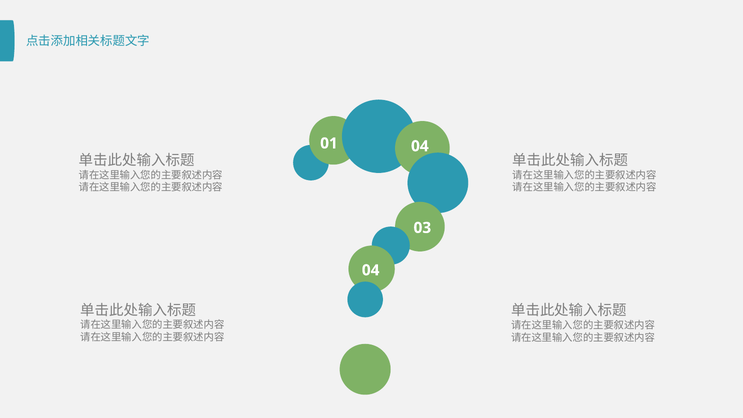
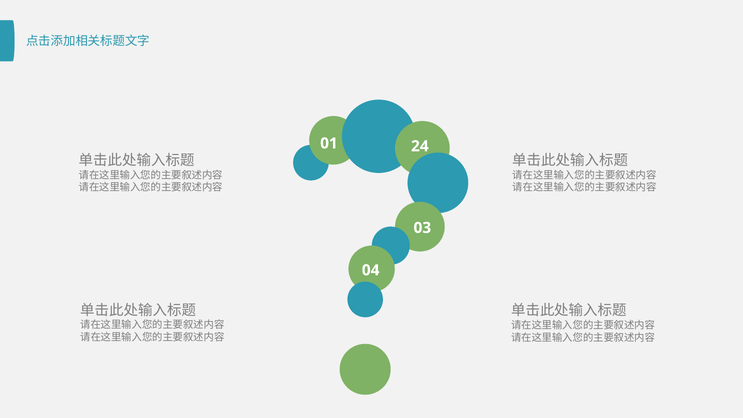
01 04: 04 -> 24
